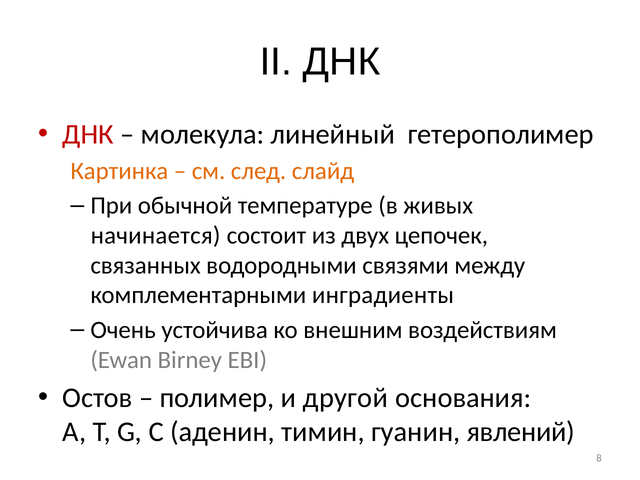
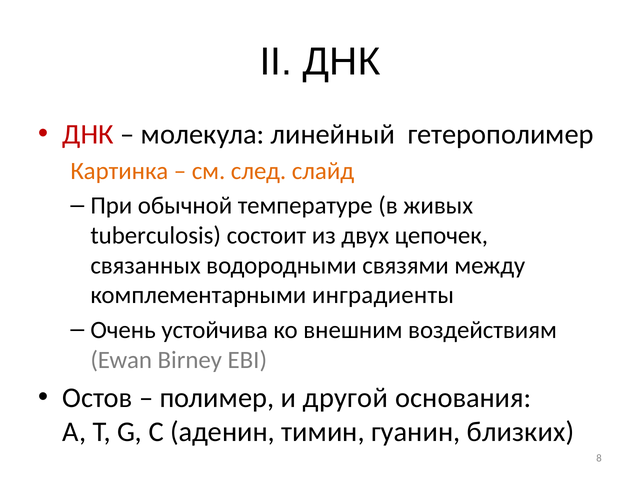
начинается: начинается -> tuberculosis
явлений: явлений -> близких
